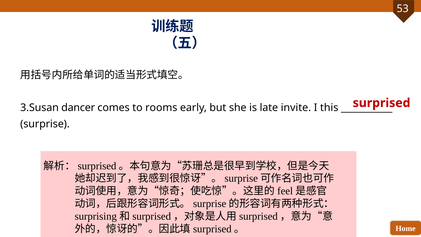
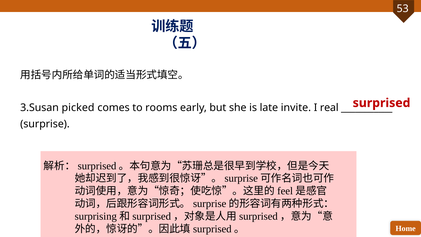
dancer: dancer -> picked
this: this -> real
